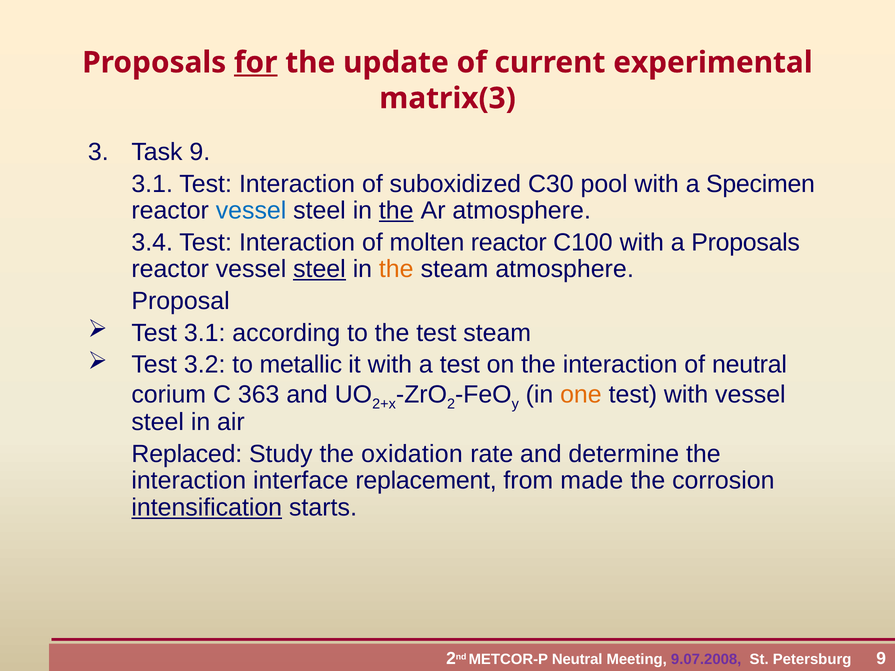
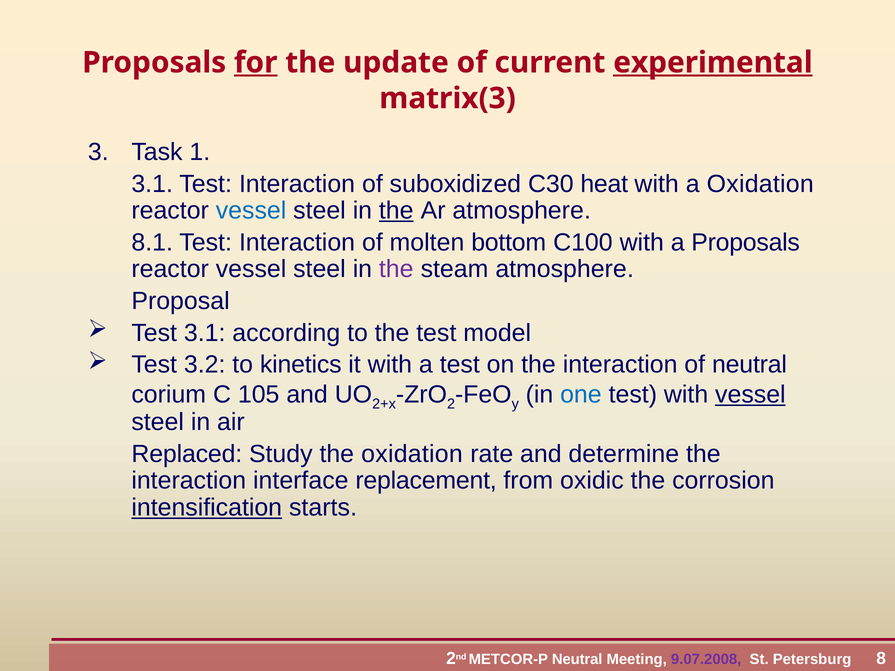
experimental underline: none -> present
Task 9: 9 -> 1
pool: pool -> heat
a Specimen: Specimen -> Oxidation
3.4: 3.4 -> 8.1
molten reactor: reactor -> bottom
steel at (319, 269) underline: present -> none
the at (396, 269) colour: orange -> purple
test steam: steam -> model
metallic: metallic -> kinetics
363: 363 -> 105
one colour: orange -> blue
vessel at (750, 395) underline: none -> present
made: made -> oxidic
Petersburg 9: 9 -> 8
